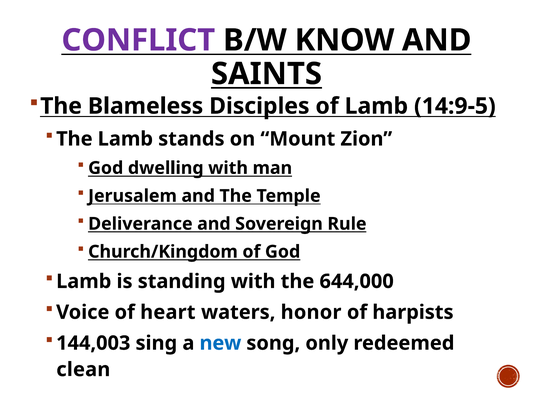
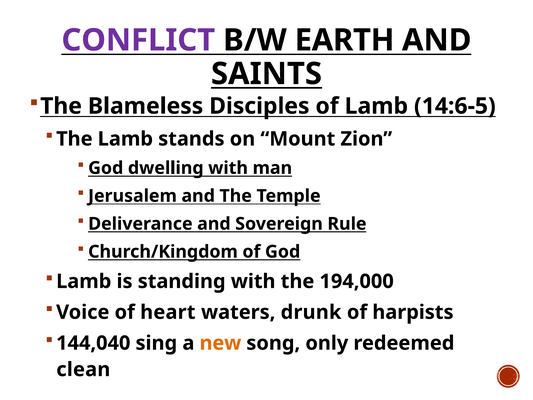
KNOW: KNOW -> EARTH
14:9-5: 14:9-5 -> 14:6-5
644,000: 644,000 -> 194,000
honor: honor -> drunk
144,003: 144,003 -> 144,040
new colour: blue -> orange
